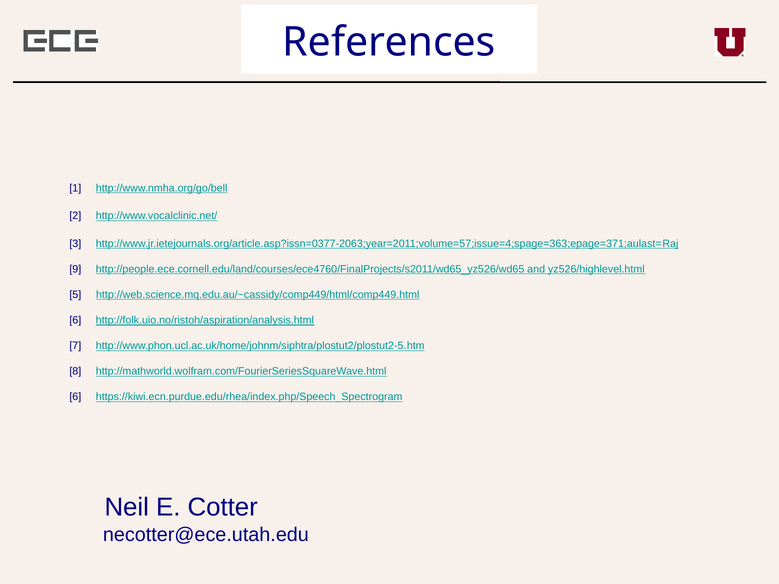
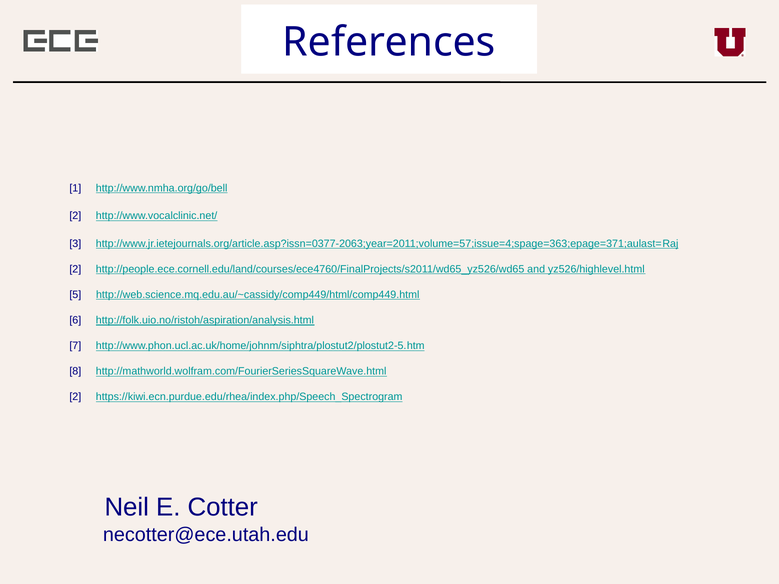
9 at (75, 269): 9 -> 2
6 at (75, 397): 6 -> 2
